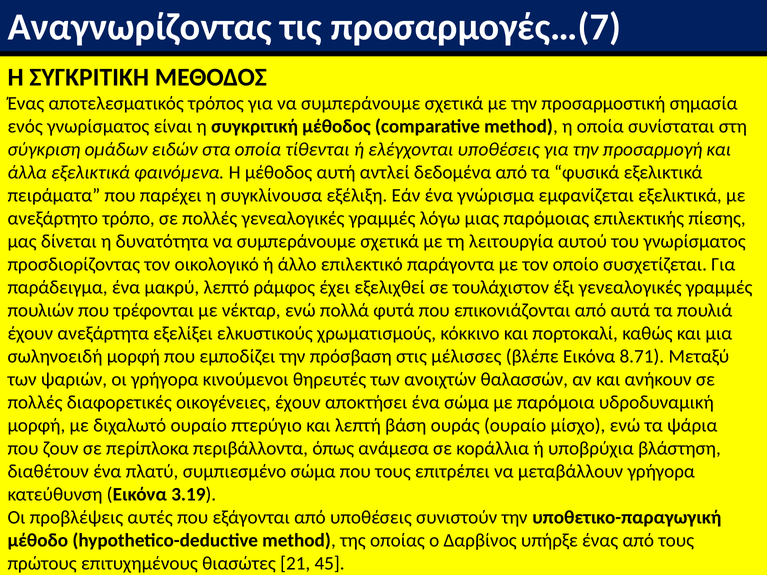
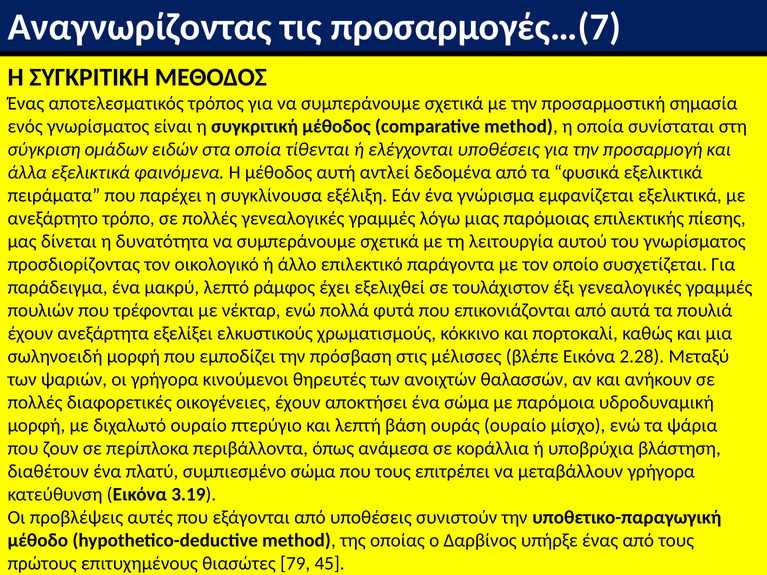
8.71: 8.71 -> 2.28
21: 21 -> 79
